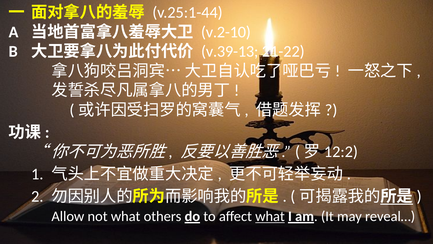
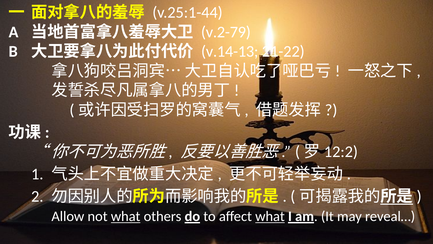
v.2-10: v.2-10 -> v.2-79
v.39-13: v.39-13 -> v.14-13
what at (126, 216) underline: none -> present
